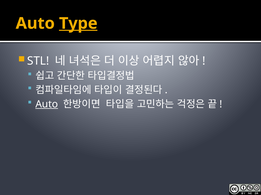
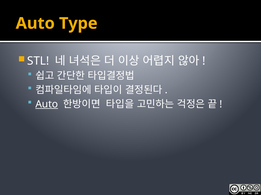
Type underline: present -> none
